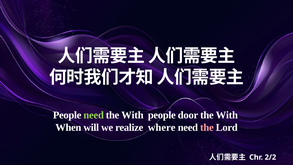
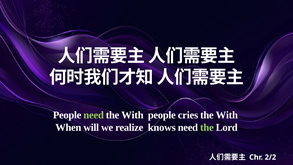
door: door -> cries
where: where -> knows
the at (207, 127) colour: pink -> light green
